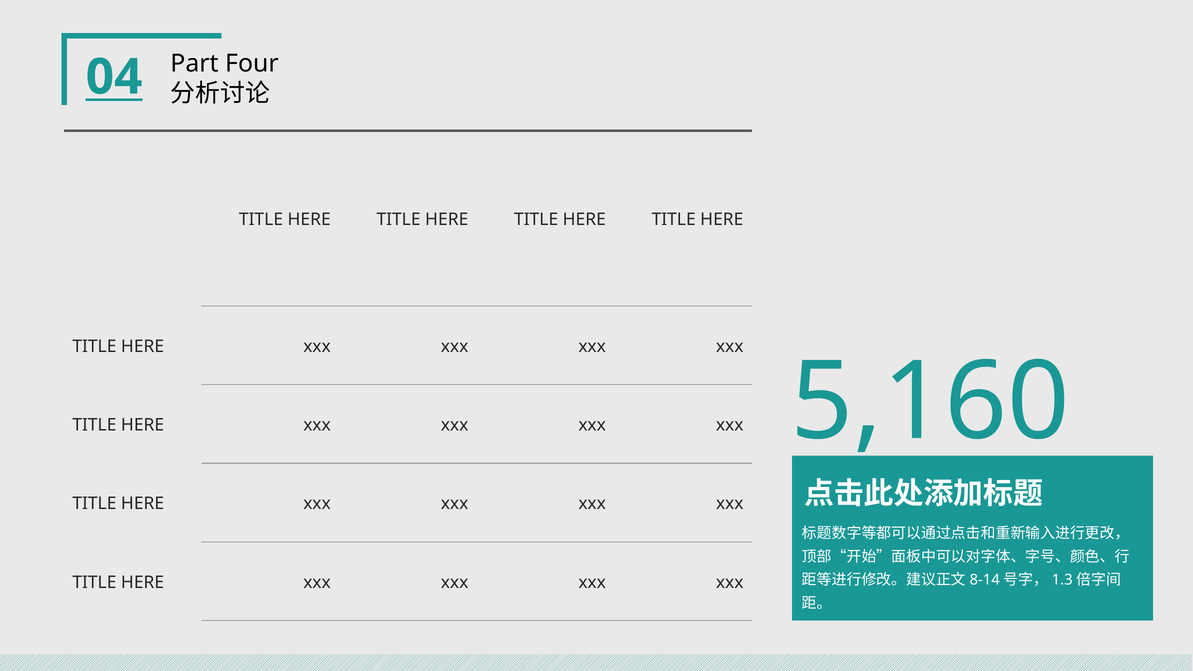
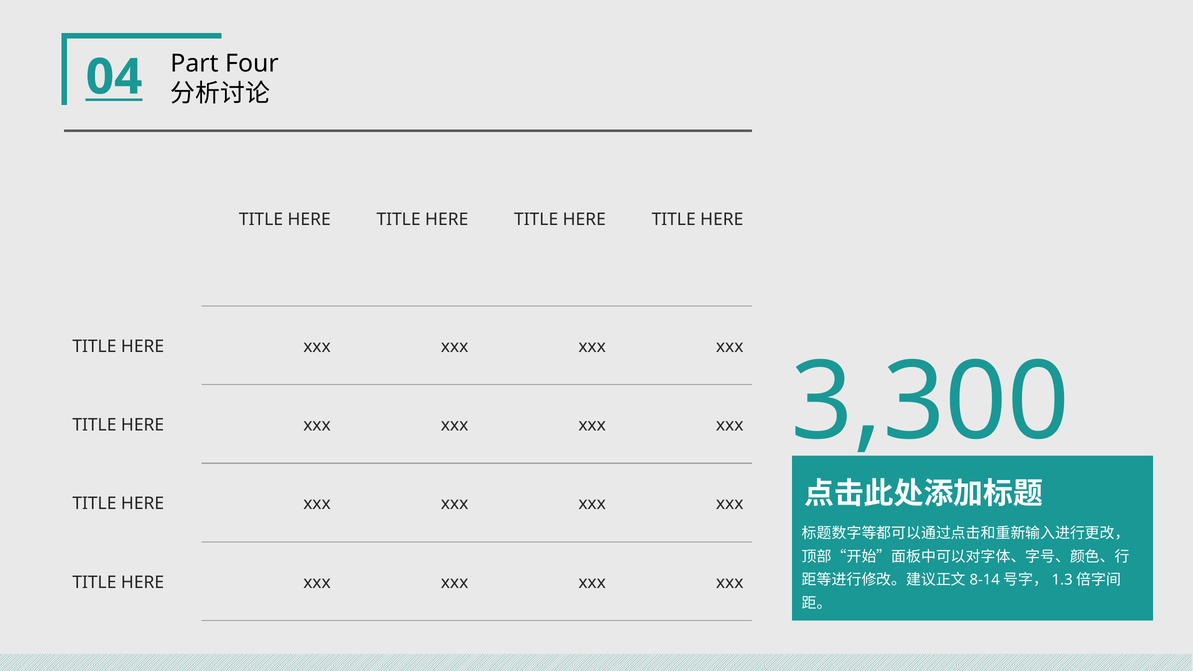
5,160: 5,160 -> 3,300
